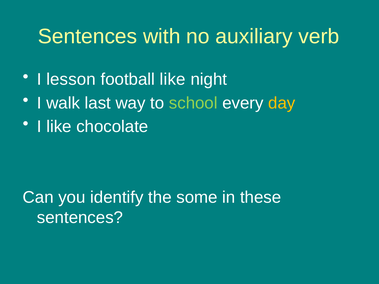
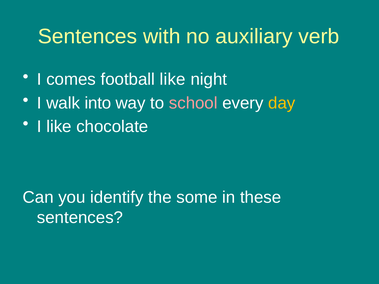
lesson: lesson -> comes
last: last -> into
school colour: light green -> pink
